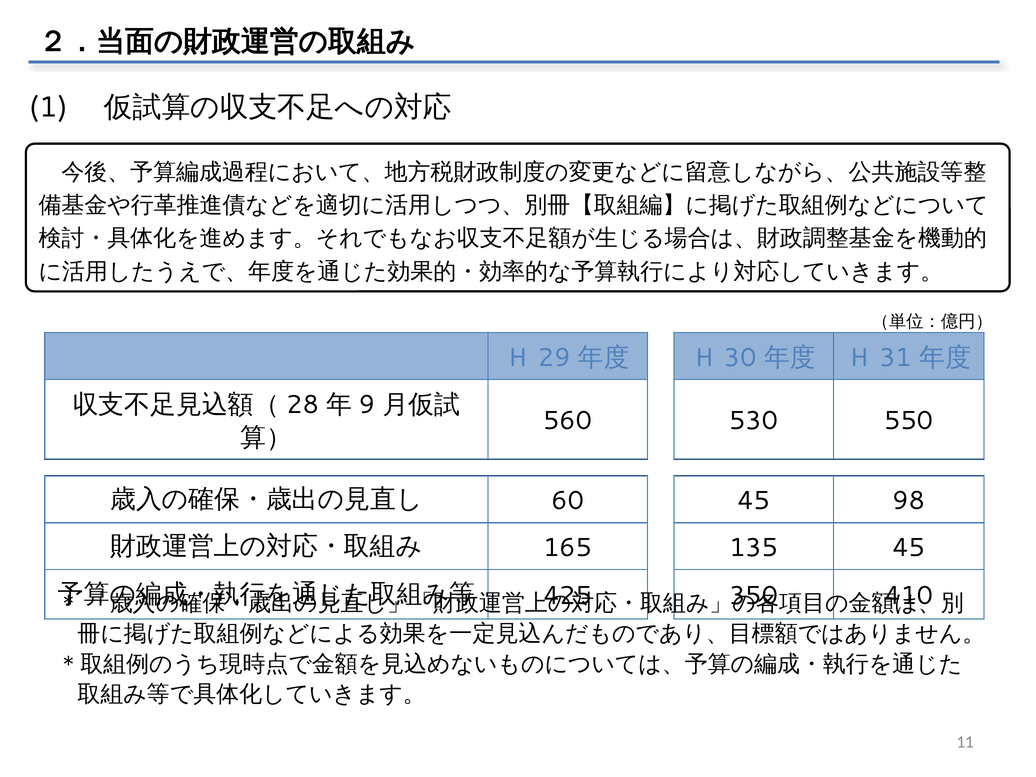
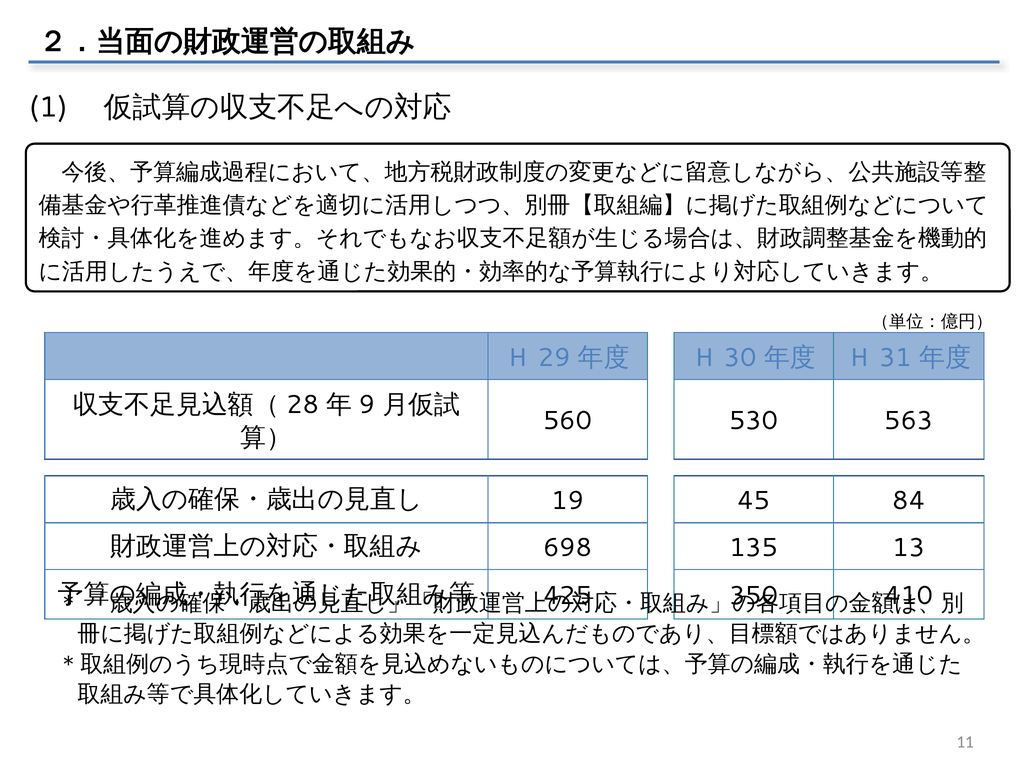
550: 550 -> 563
60: 60 -> 19
98: 98 -> 84
165: 165 -> 698
135 45: 45 -> 13
